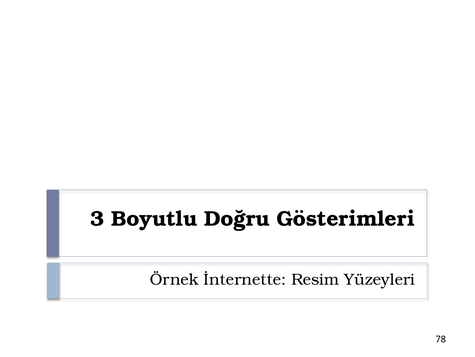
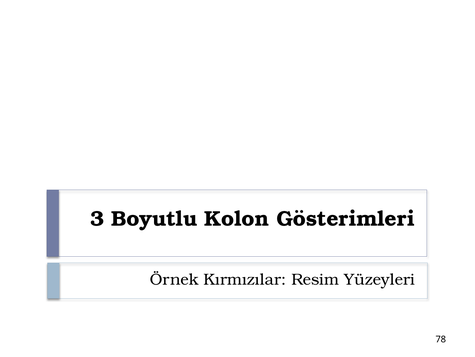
Doğru: Doğru -> Kolon
İnternette: İnternette -> Kırmızılar
